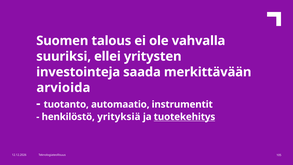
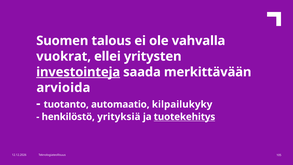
suuriksi: suuriksi -> vuokrat
investointeja underline: none -> present
instrumentit: instrumentit -> kilpailukyky
